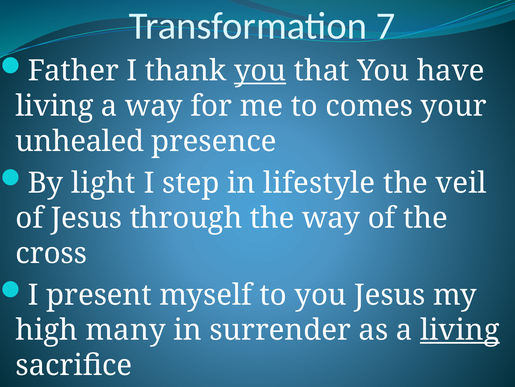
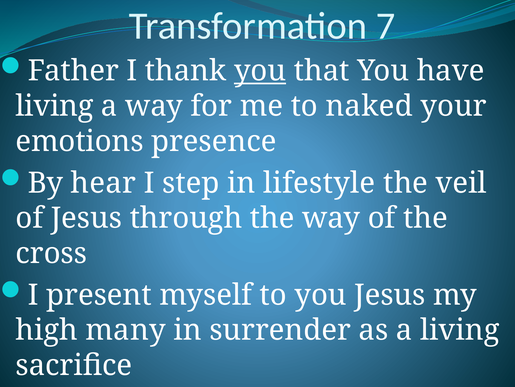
comes: comes -> naked
unhealed: unhealed -> emotions
light: light -> hear
living at (460, 330) underline: present -> none
